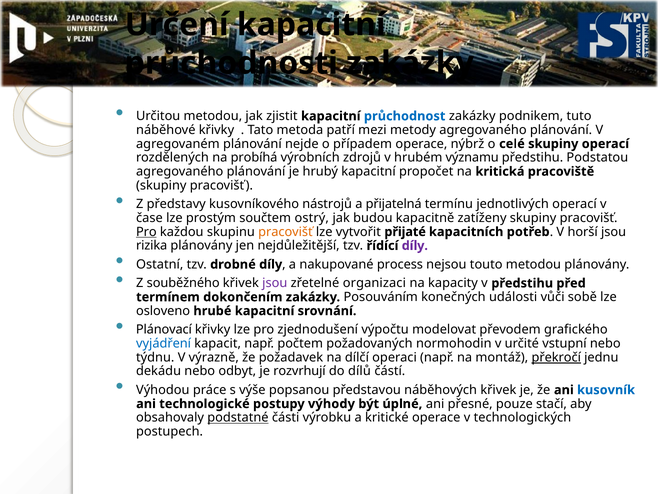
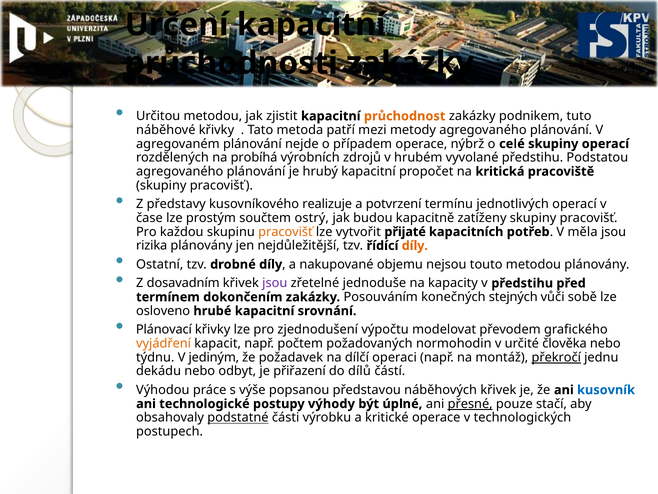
průchodnost colour: blue -> orange
významu: významu -> vyvolané
nástrojů: nástrojů -> realizuje
přijatelná: přijatelná -> potvrzení
Pro at (146, 232) underline: present -> none
horší: horší -> měla
díly at (415, 245) colour: purple -> orange
process: process -> objemu
souběžného: souběžného -> dosavadním
organizaci: organizaci -> jednoduše
události: události -> stejných
vyjádření colour: blue -> orange
vstupní: vstupní -> člověka
výrazně: výrazně -> jediným
rozvrhují: rozvrhují -> přiřazení
přesné underline: none -> present
